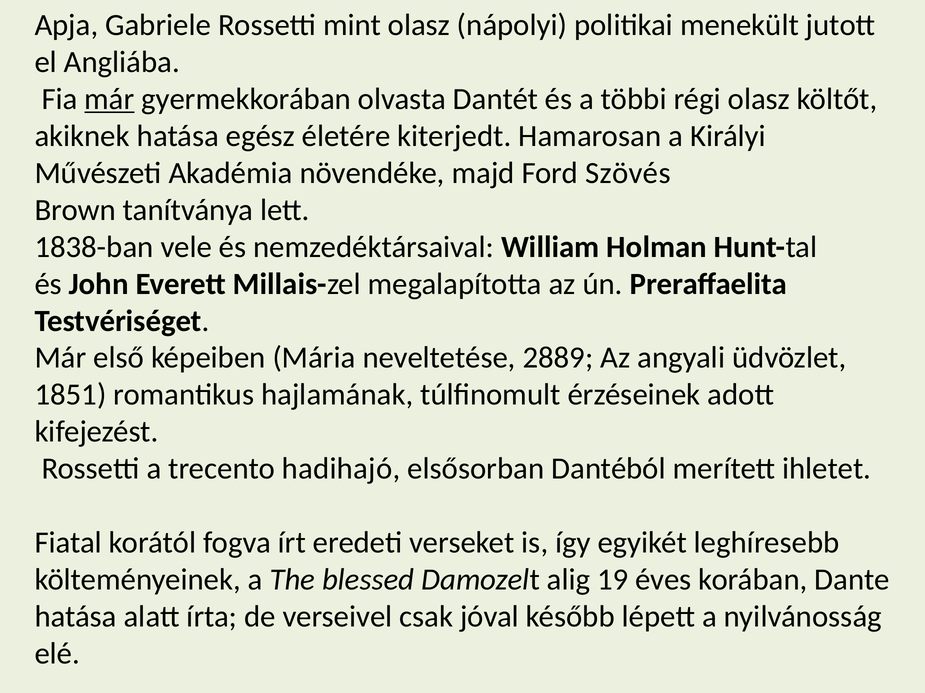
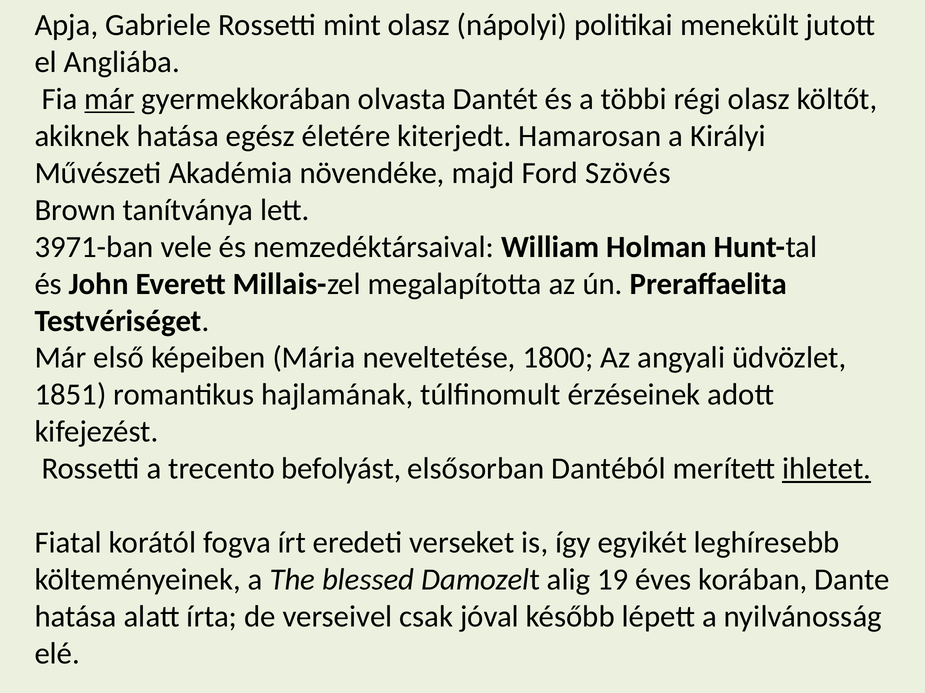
1838-ban: 1838-ban -> 3971-ban
2889: 2889 -> 1800
hadihajó: hadihajó -> befolyást
ihletet underline: none -> present
